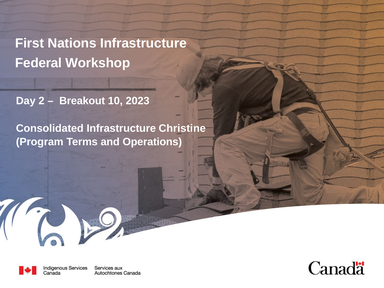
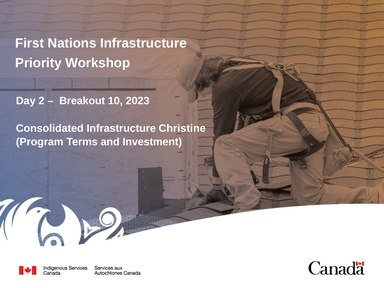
Federal: Federal -> Priority
Operations: Operations -> Investment
